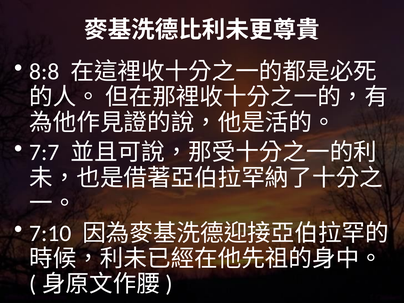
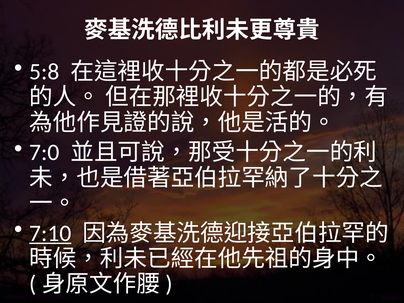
8:8: 8:8 -> 5:8
7:7: 7:7 -> 7:0
7:10 underline: none -> present
